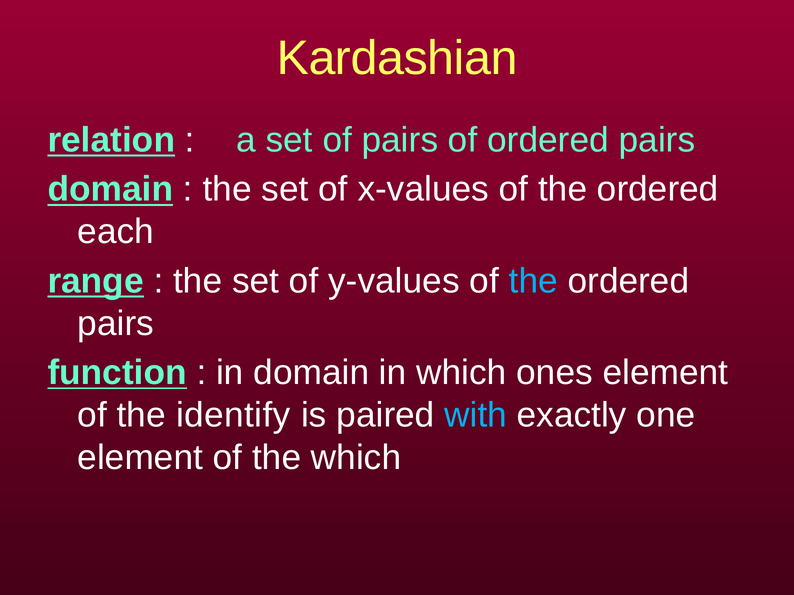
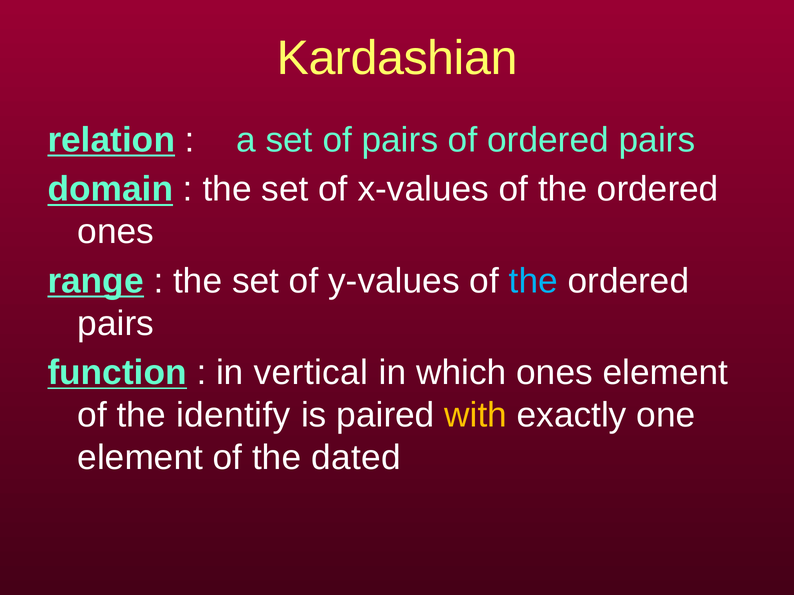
each at (116, 232): each -> ones
in domain: domain -> vertical
with colour: light blue -> yellow
the which: which -> dated
